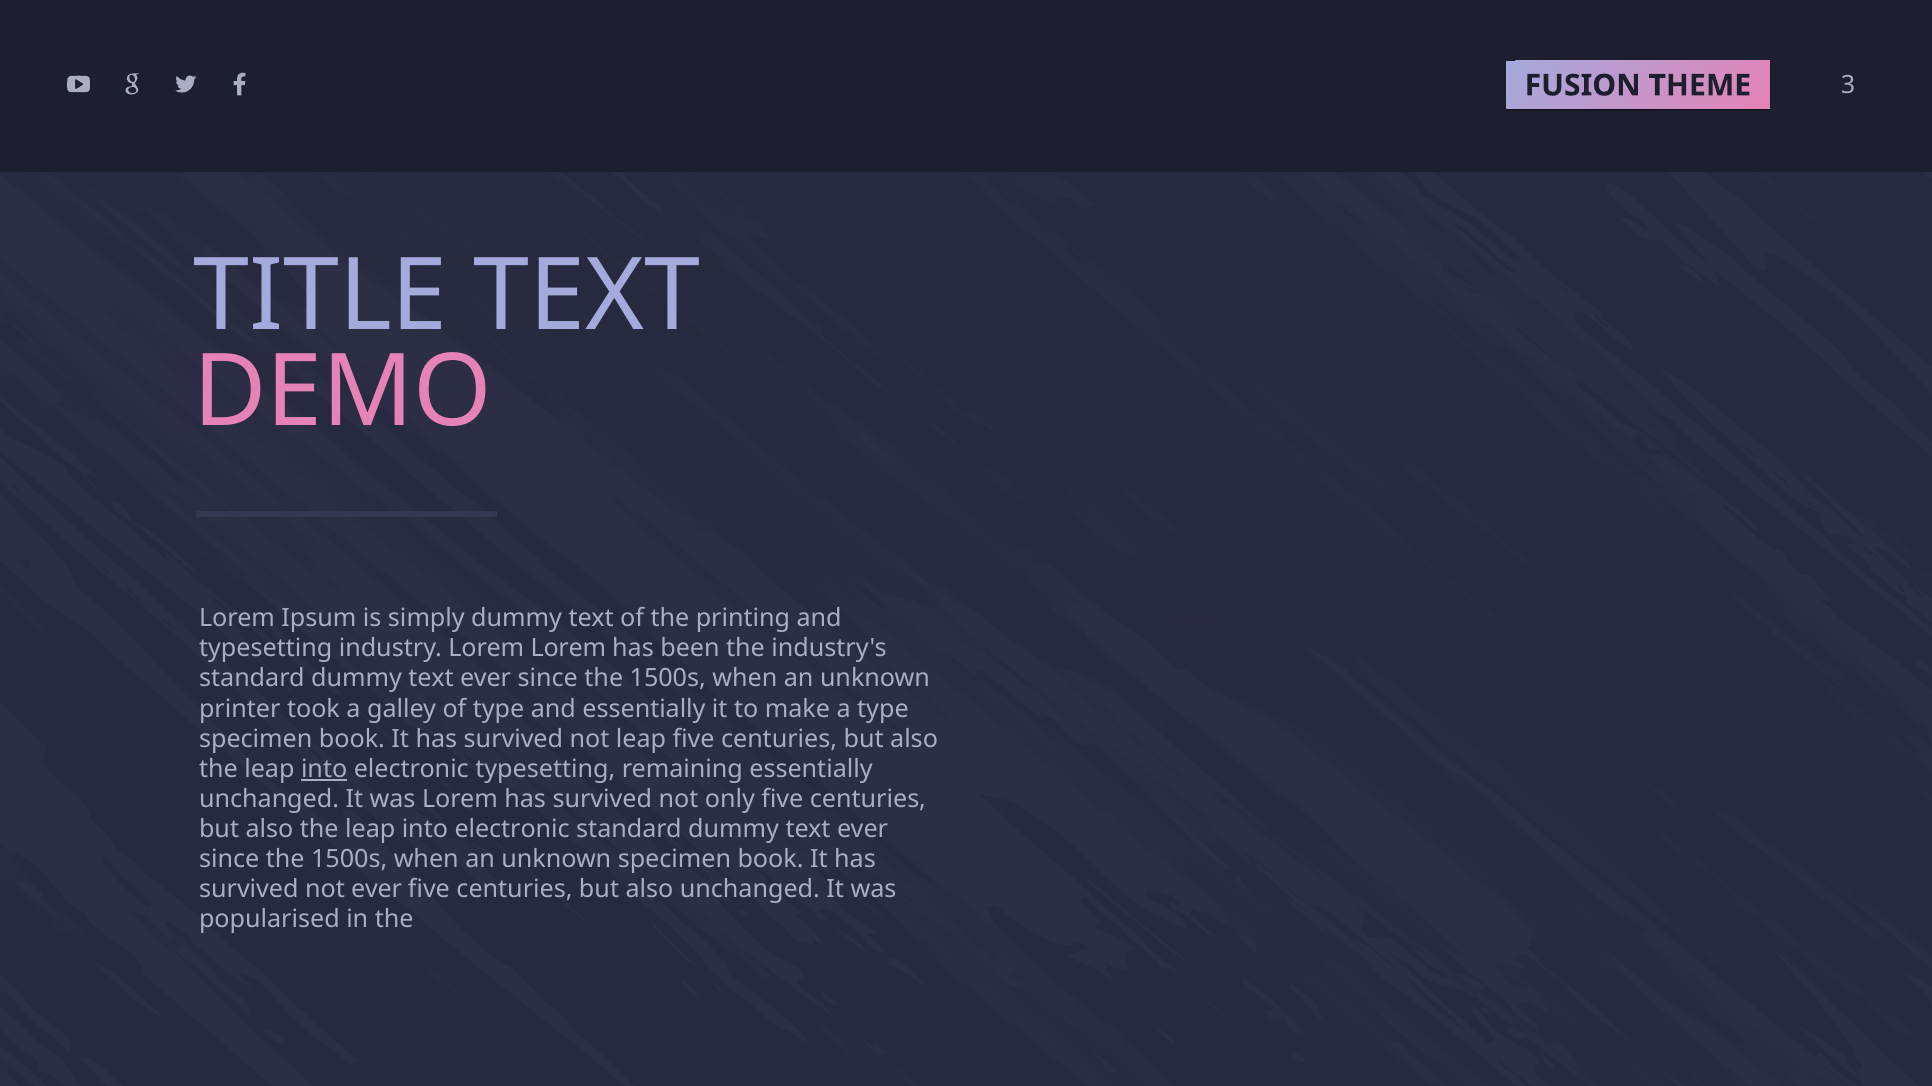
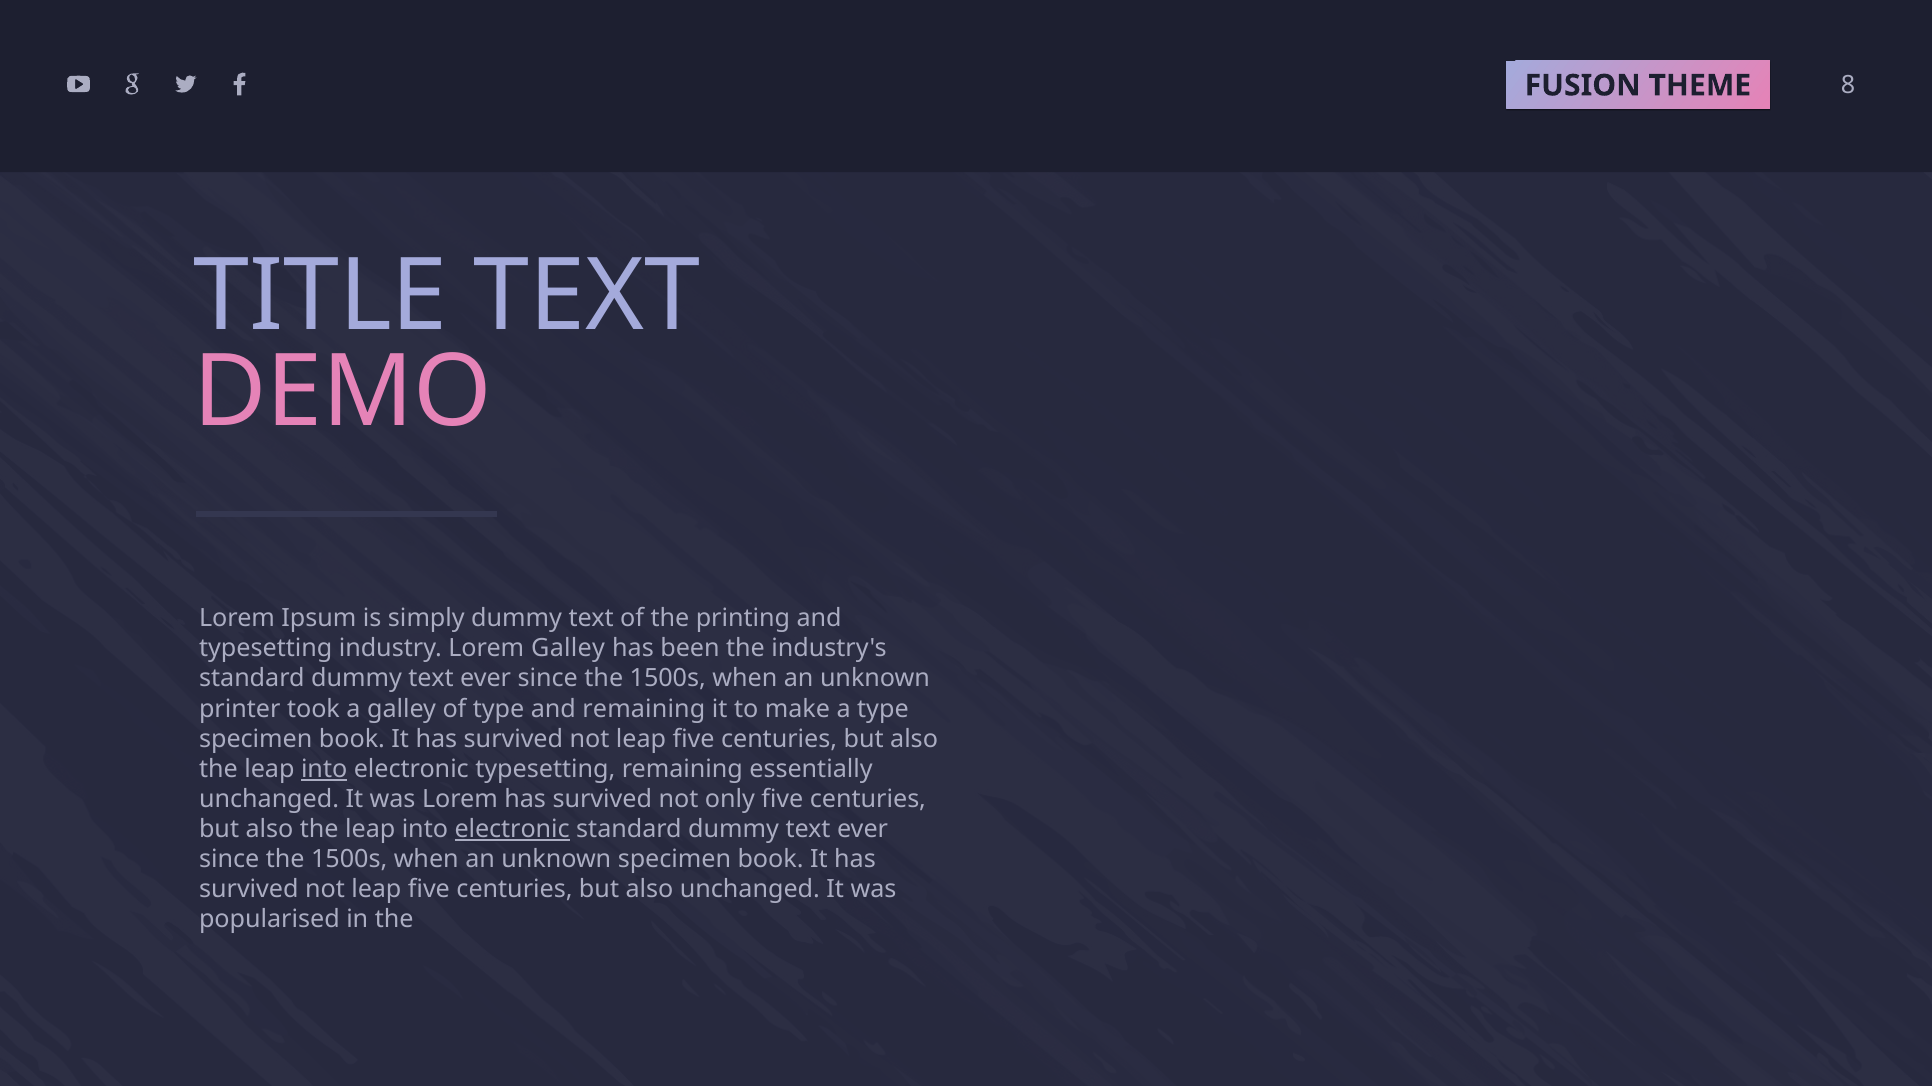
3: 3 -> 8
Lorem Lorem: Lorem -> Galley
and essentially: essentially -> remaining
electronic at (512, 830) underline: none -> present
ever at (377, 890): ever -> leap
